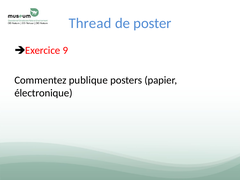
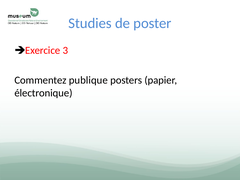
Thread: Thread -> Studies
9: 9 -> 3
